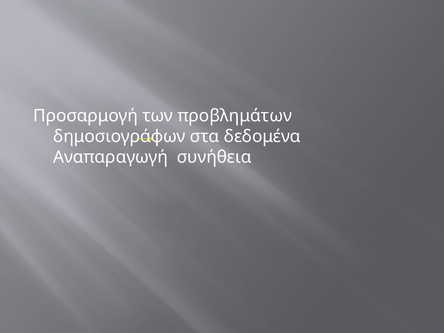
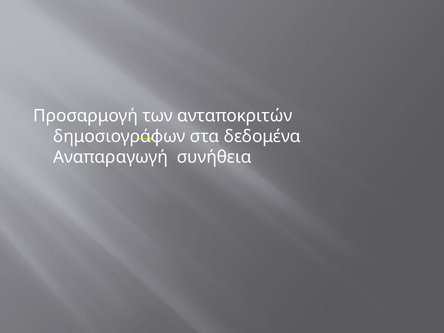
προβλημάτων: προβλημάτων -> ανταποκριτών
